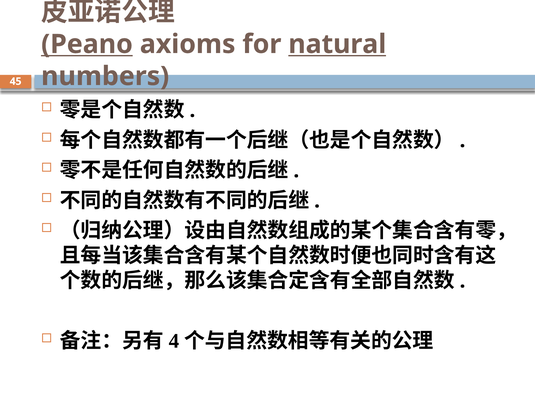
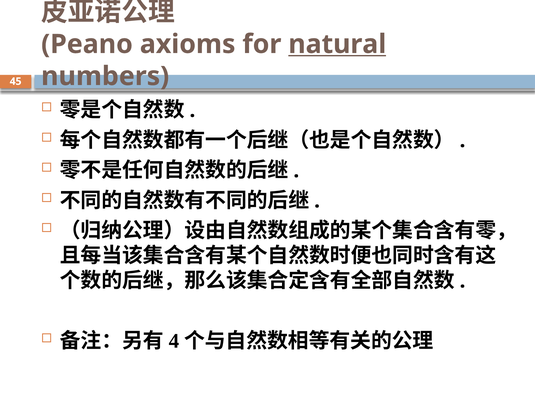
Peano underline: present -> none
